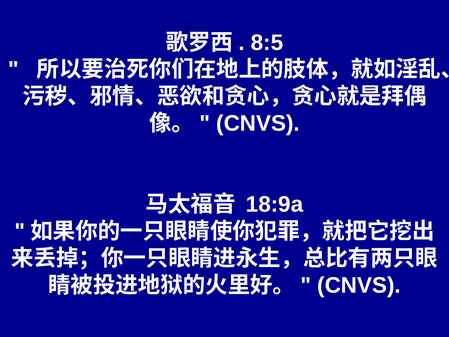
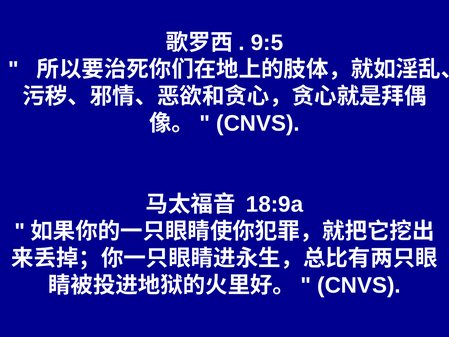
8:5: 8:5 -> 9:5
